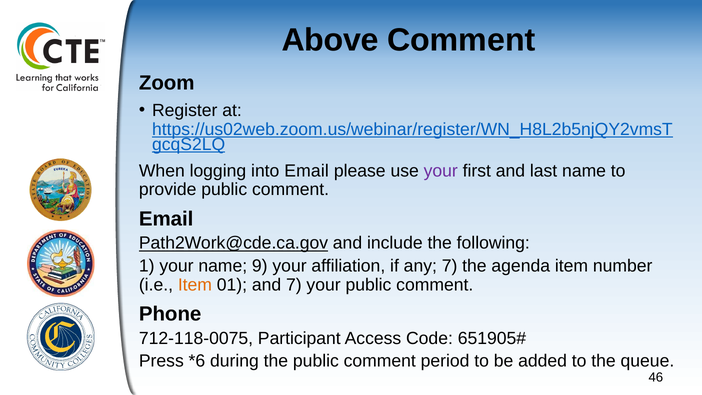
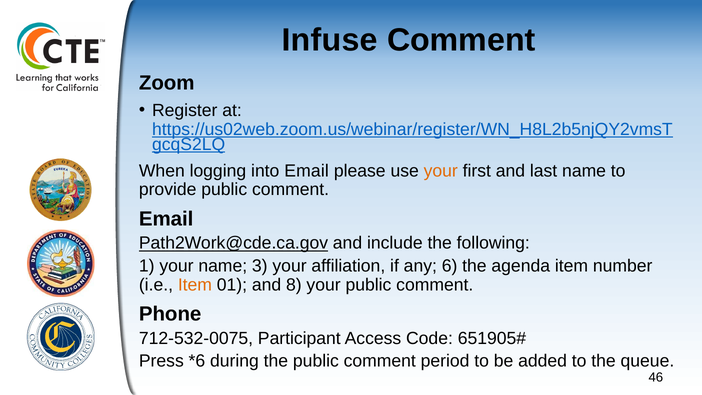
Above: Above -> Infuse
your at (441, 171) colour: purple -> orange
9: 9 -> 3
any 7: 7 -> 6
and 7: 7 -> 8
712-118-0075: 712-118-0075 -> 712-532-0075
